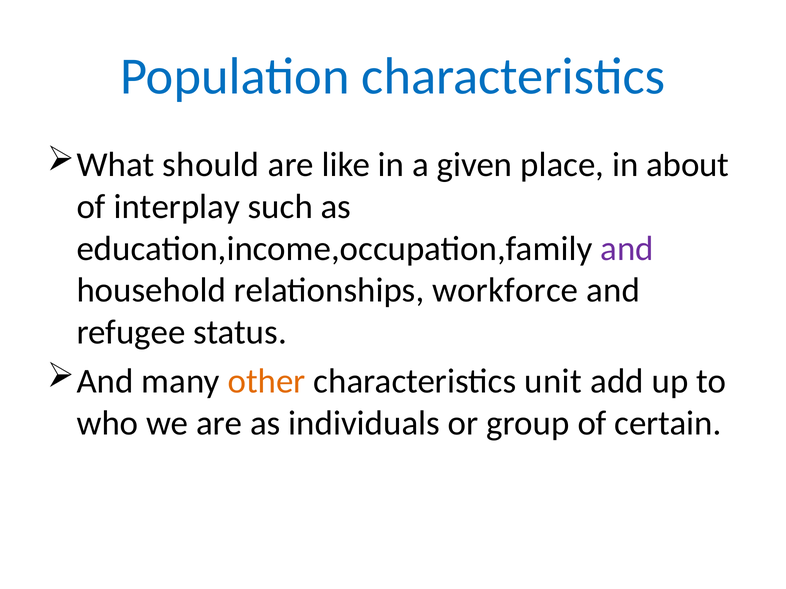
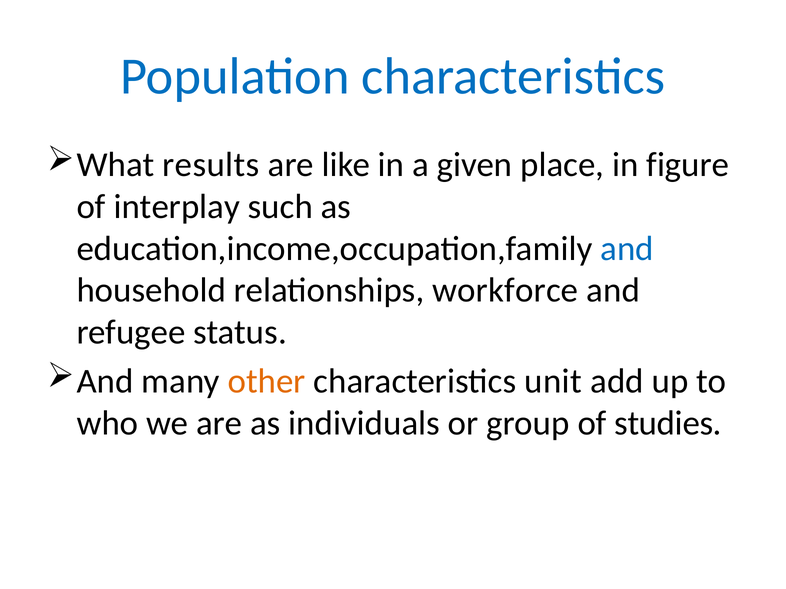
should: should -> results
about: about -> figure
and at (627, 249) colour: purple -> blue
certain: certain -> studies
